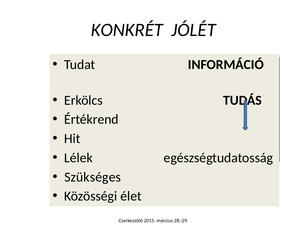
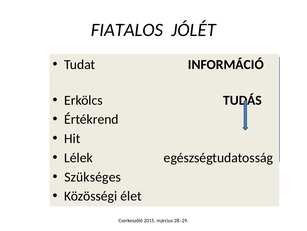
KONKRÉT: KONKRÉT -> FIATALOS
